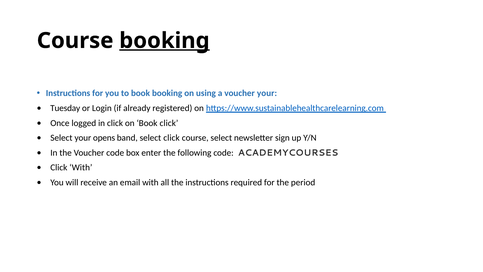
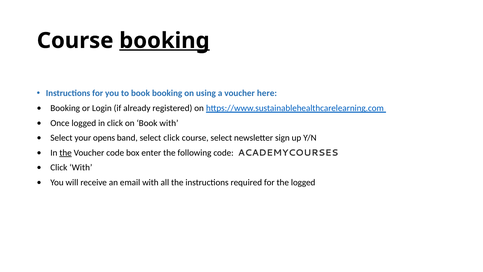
voucher your: your -> here
Tuesday at (65, 108): Tuesday -> Booking
Book click: click -> with
the at (66, 153) underline: none -> present
the period: period -> logged
